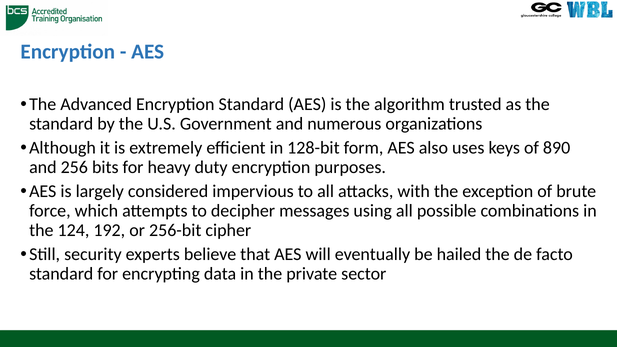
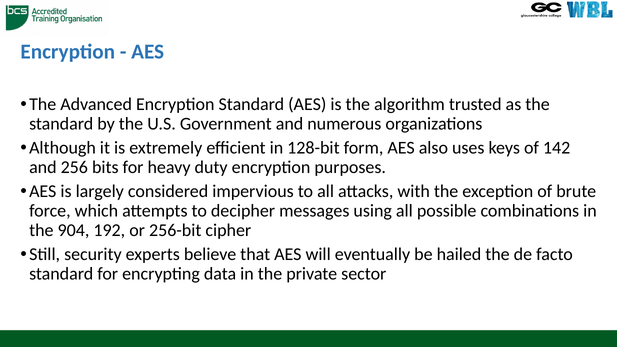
890: 890 -> 142
124: 124 -> 904
